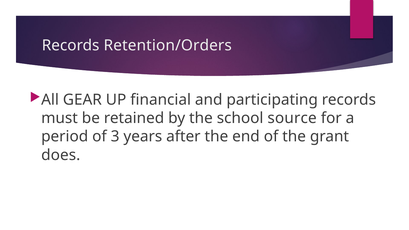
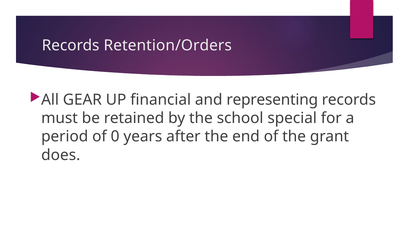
participating: participating -> representing
source: source -> special
3: 3 -> 0
